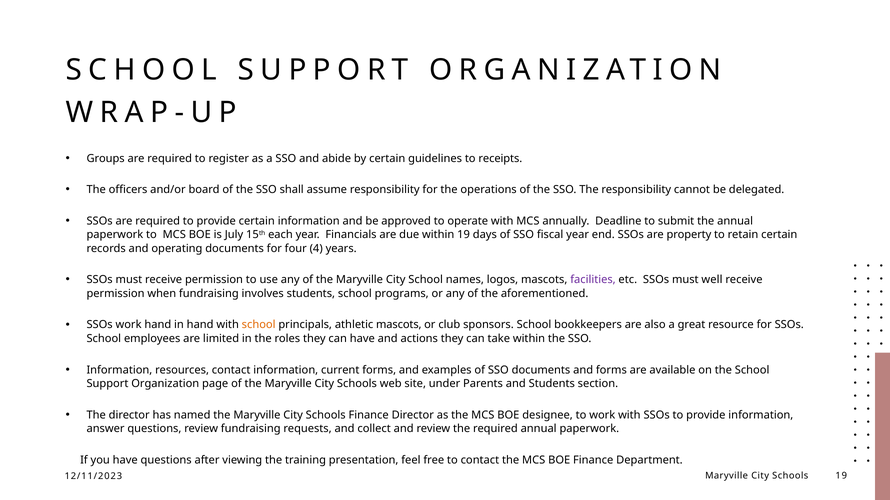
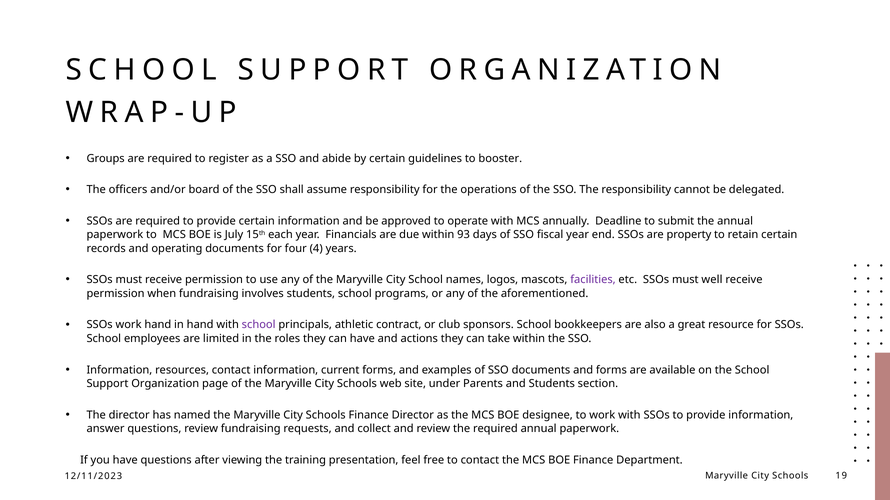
receipts: receipts -> booster
within 19: 19 -> 93
school at (259, 325) colour: orange -> purple
athletic mascots: mascots -> contract
